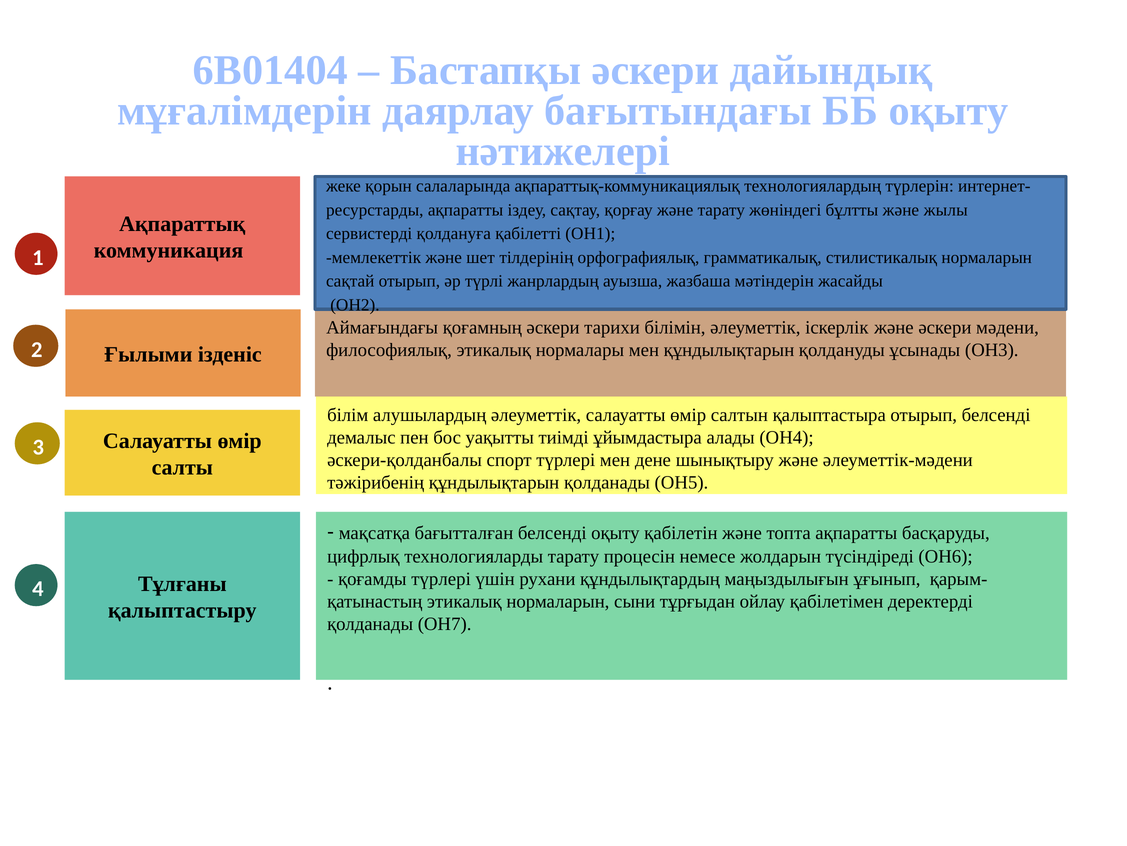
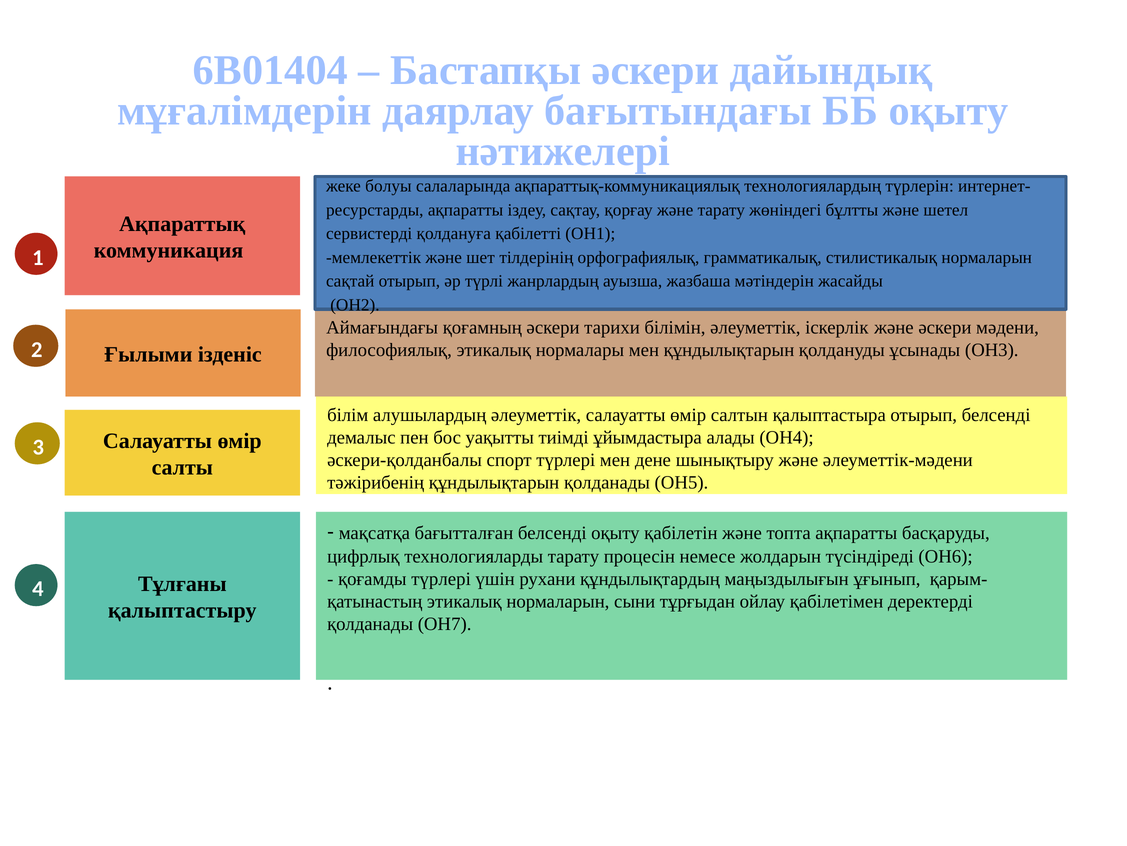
қорын: қорын -> болуы
жылы: жылы -> шетел
